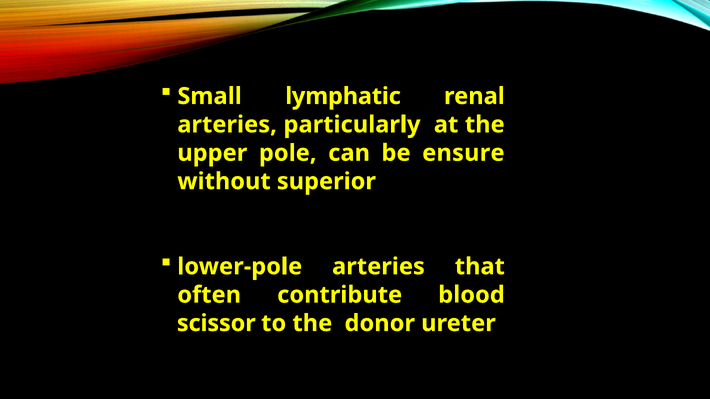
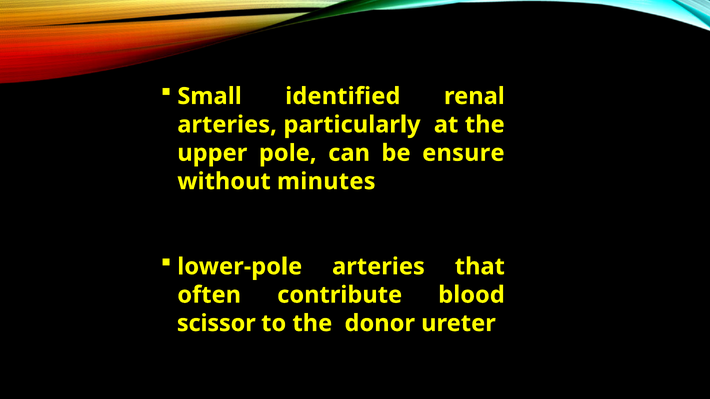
lymphatic: lymphatic -> identified
superior: superior -> minutes
